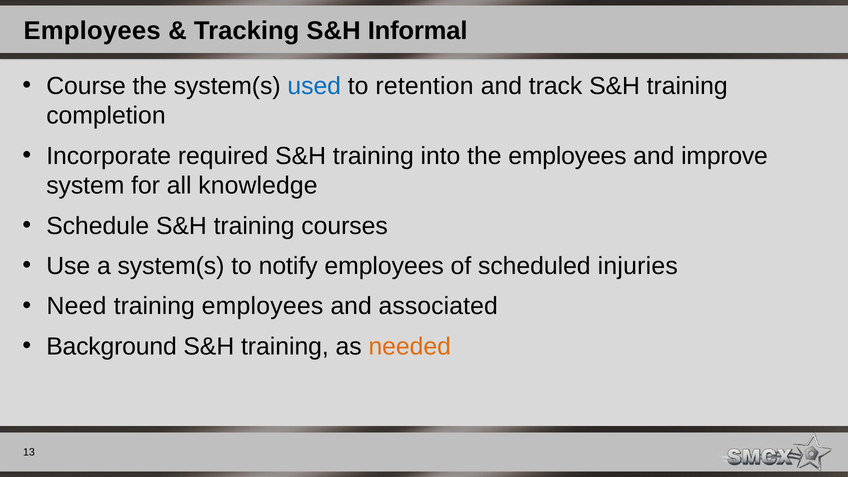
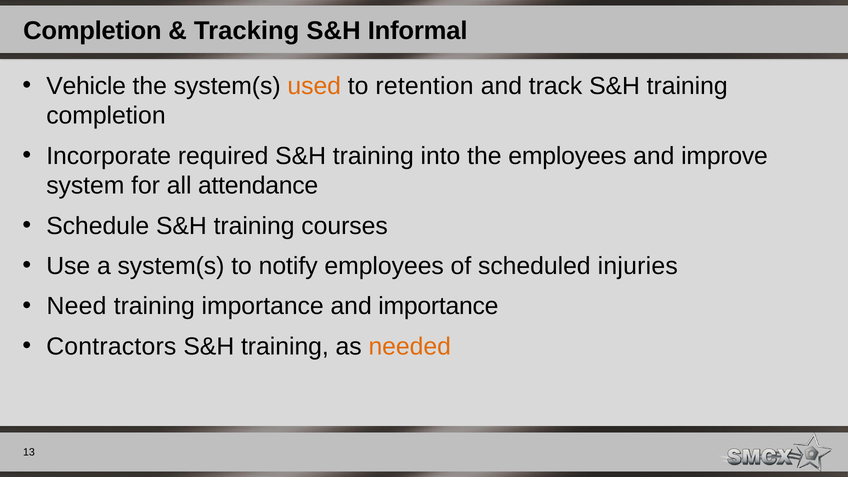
Employees at (92, 31): Employees -> Completion
Course: Course -> Vehicle
used colour: blue -> orange
knowledge: knowledge -> attendance
training employees: employees -> importance
and associated: associated -> importance
Background: Background -> Contractors
